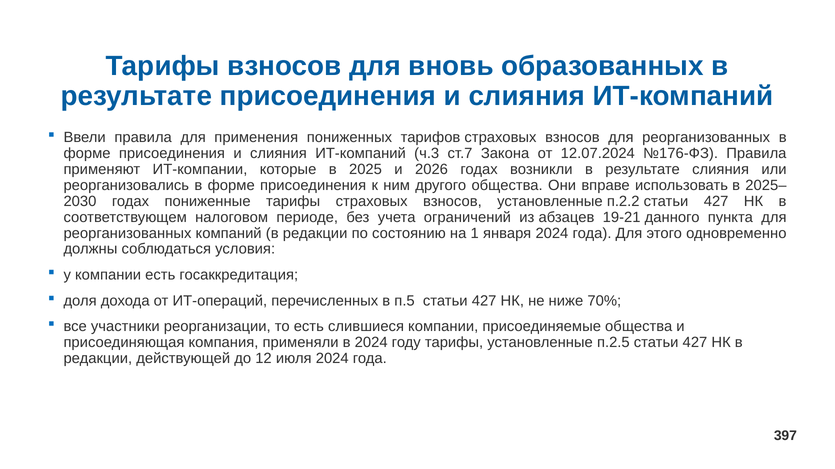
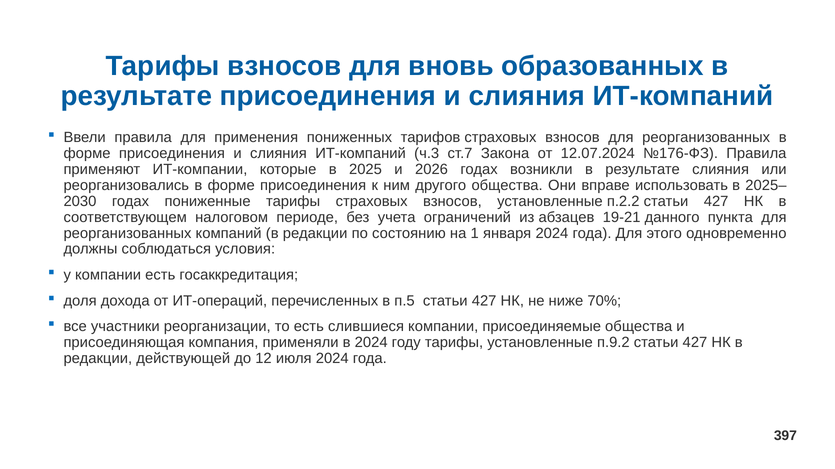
п.2.5: п.2.5 -> п.9.2
